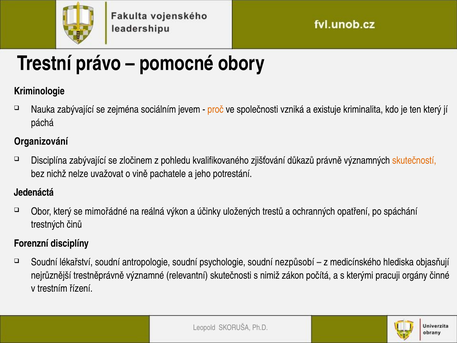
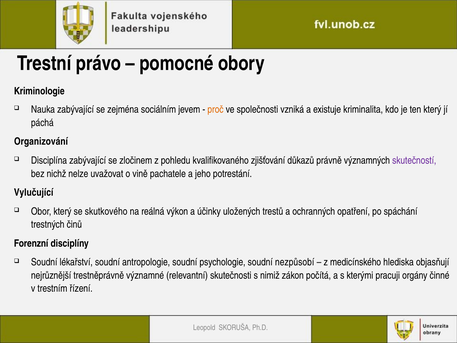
skutečností colour: orange -> purple
Jedenáctá: Jedenáctá -> Vylučující
mimořádné: mimořádné -> skutkového
